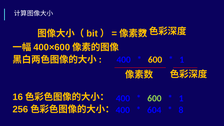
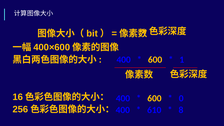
600 at (154, 98) colour: light green -> yellow
1 at (181, 98): 1 -> 0
604: 604 -> 610
